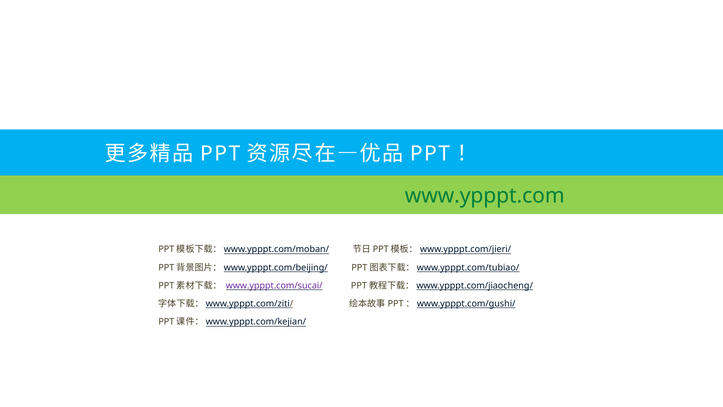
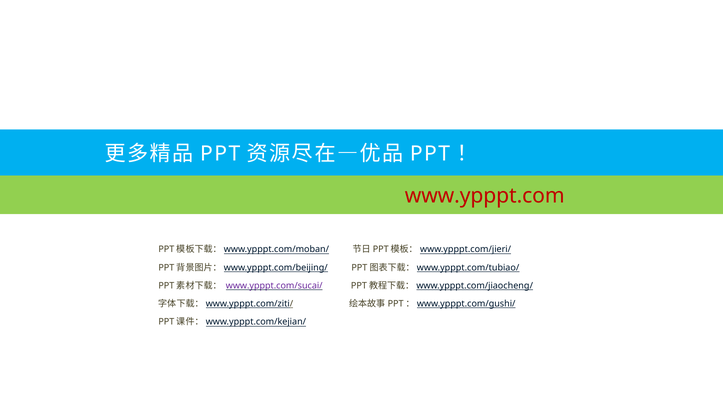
www.ypppt.com colour: green -> red
